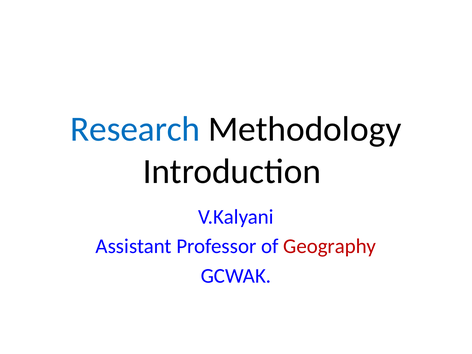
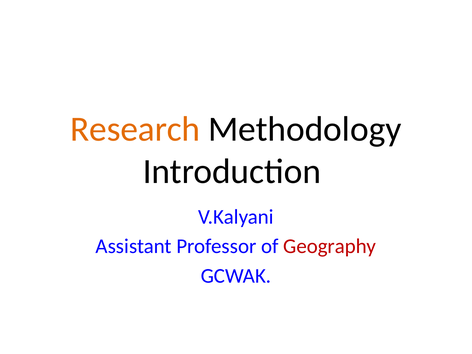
Research colour: blue -> orange
